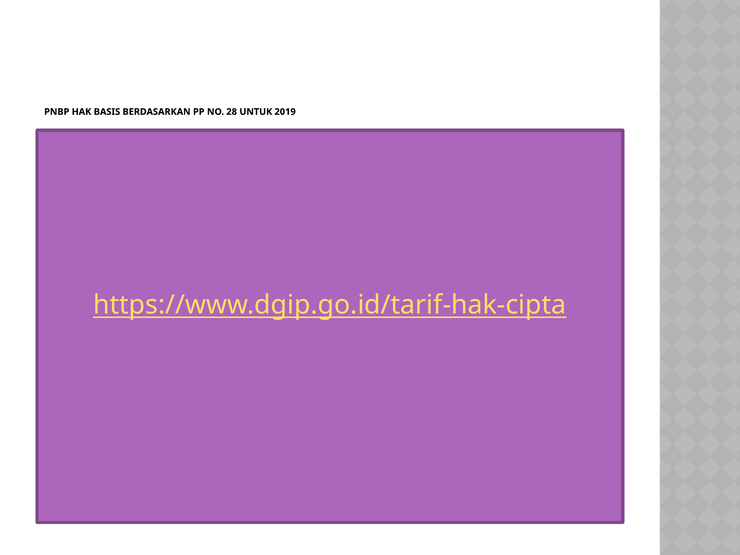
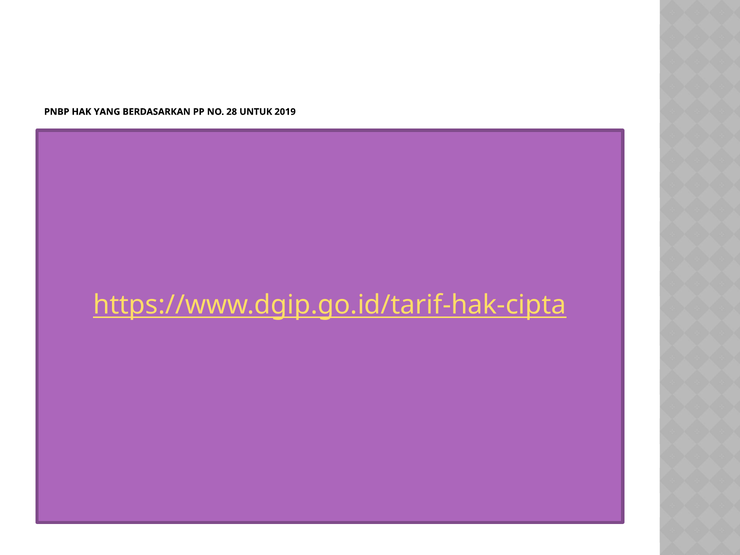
BASIS: BASIS -> YANG
